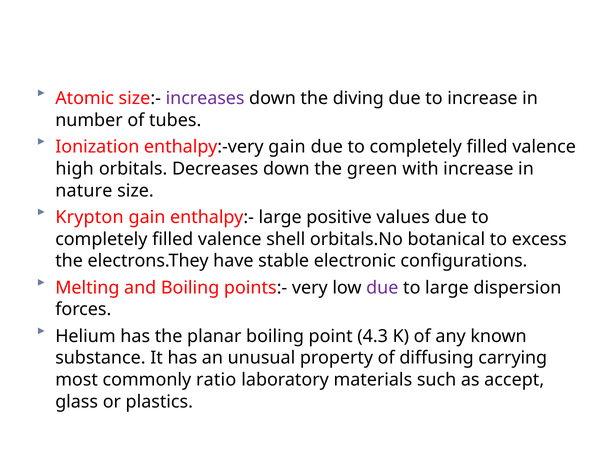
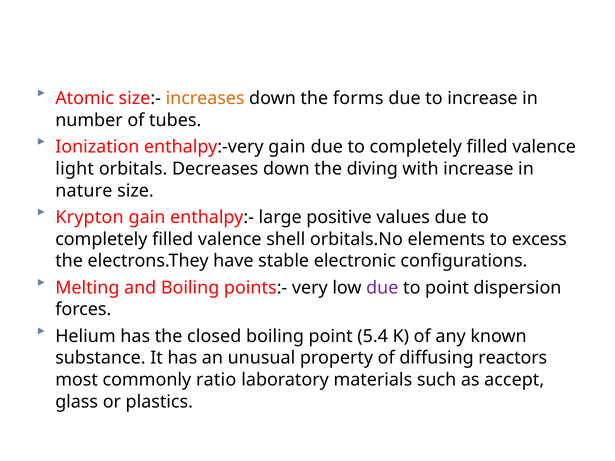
increases colour: purple -> orange
diving: diving -> forms
high: high -> light
green: green -> diving
botanical: botanical -> elements
to large: large -> point
planar: planar -> closed
4.3: 4.3 -> 5.4
carrying: carrying -> reactors
